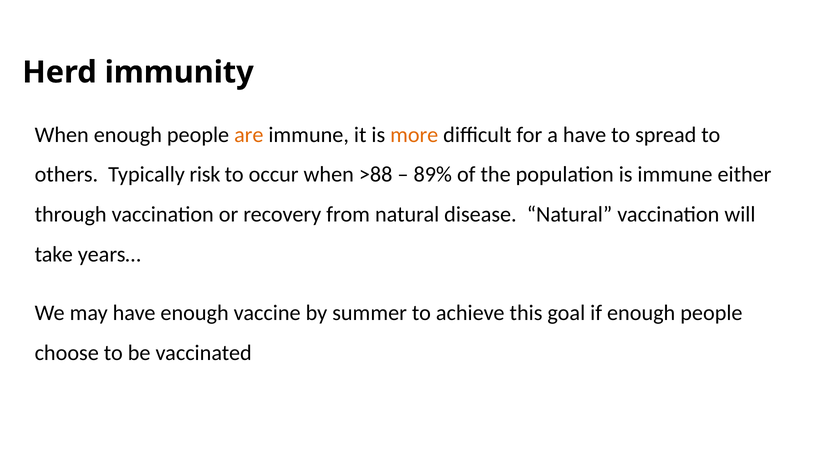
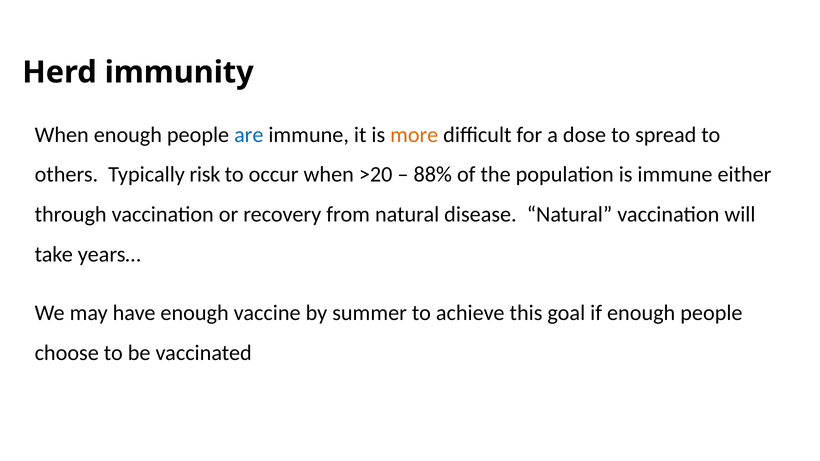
are colour: orange -> blue
a have: have -> dose
>88: >88 -> >20
89%: 89% -> 88%
